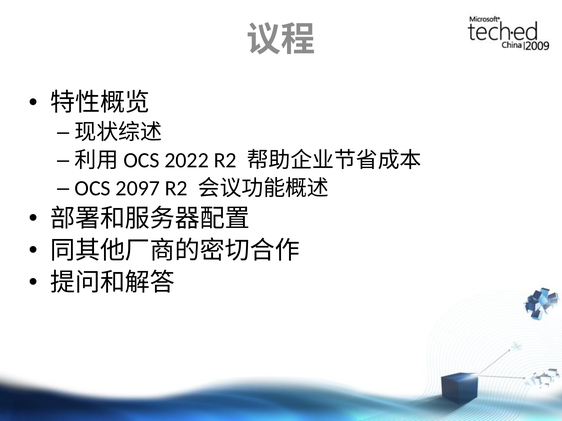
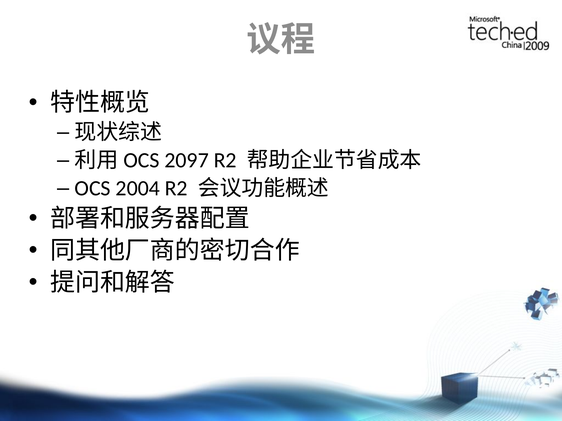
2022: 2022 -> 2097
2097: 2097 -> 2004
